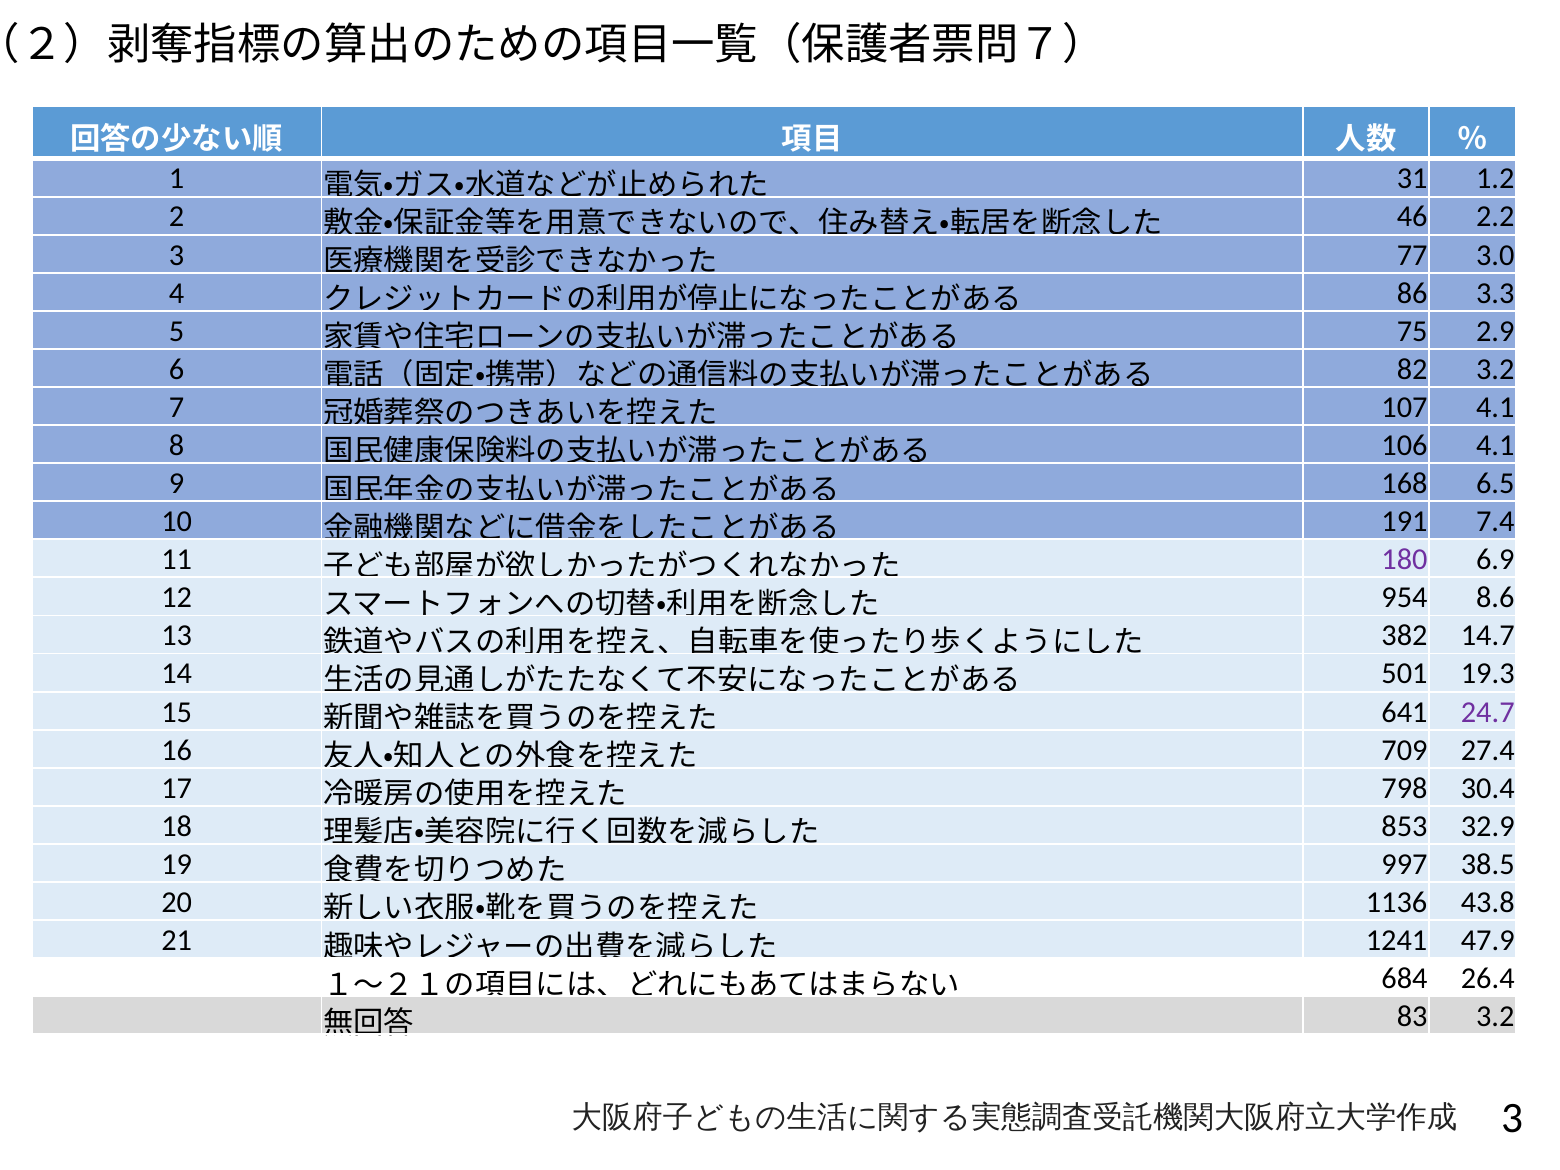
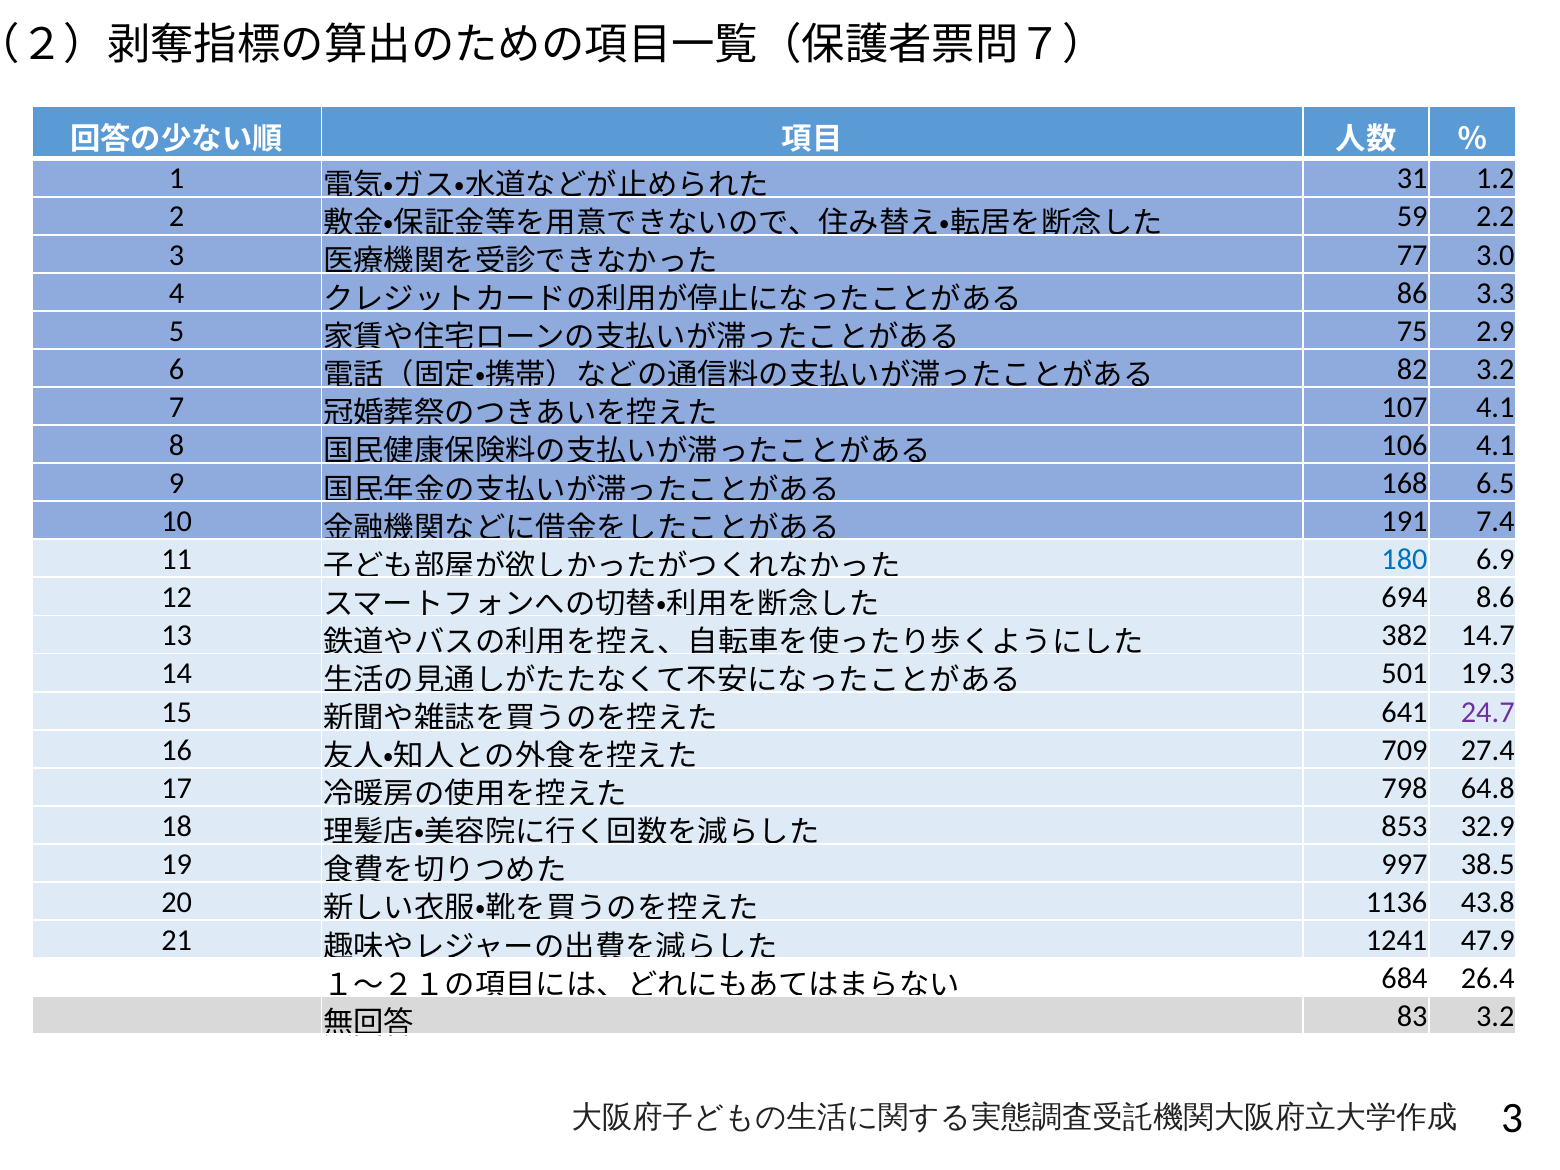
46: 46 -> 59
180 colour: purple -> blue
954: 954 -> 694
30.4: 30.4 -> 64.8
